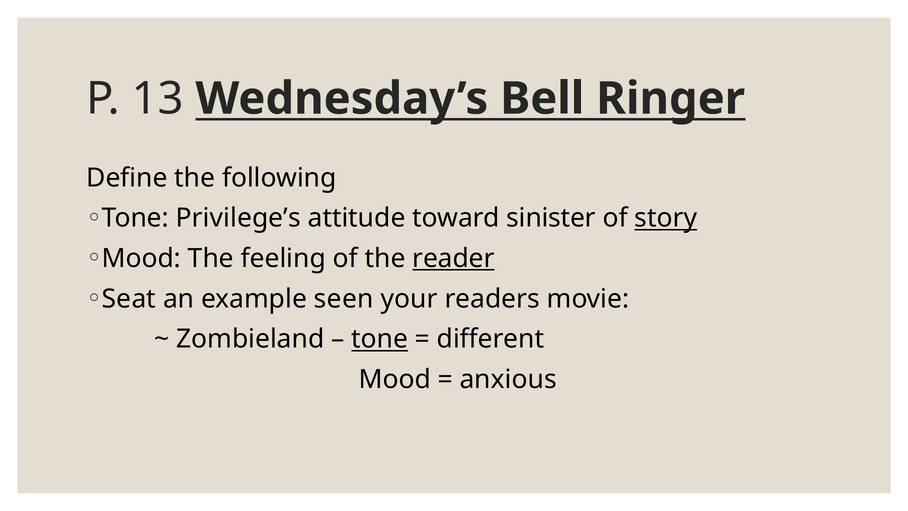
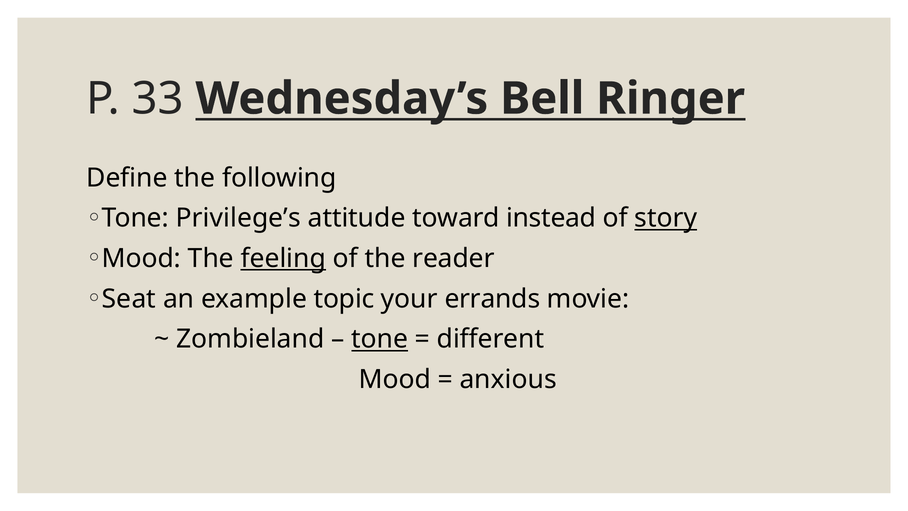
13: 13 -> 33
sinister: sinister -> instead
feeling underline: none -> present
reader underline: present -> none
seen: seen -> topic
readers: readers -> errands
